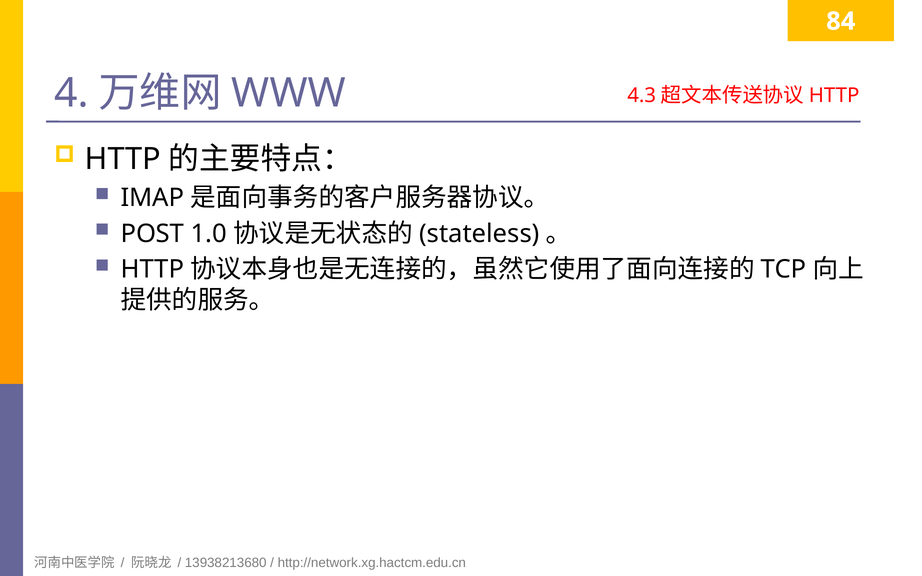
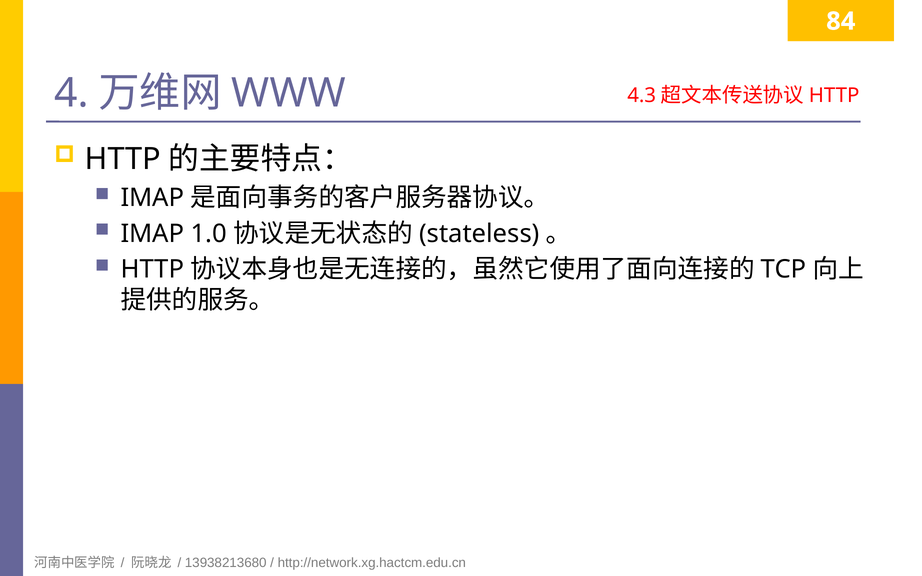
POST at (152, 234): POST -> IMAP
